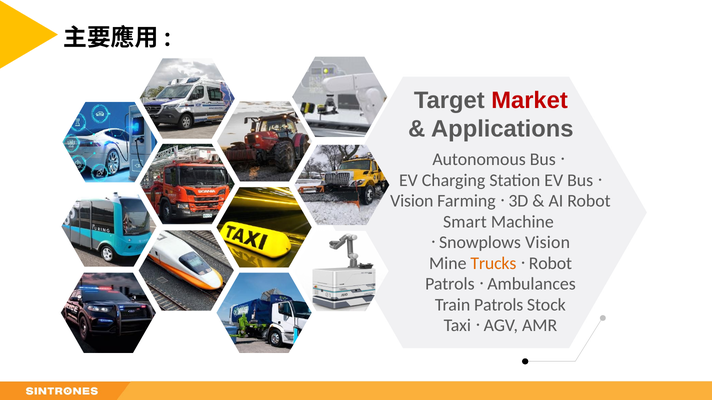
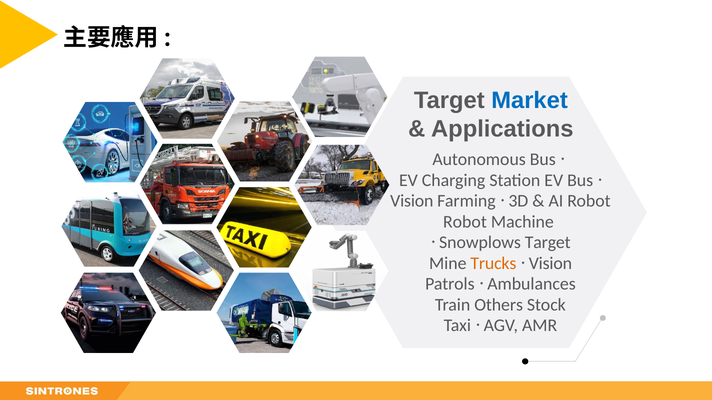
Market colour: red -> blue
Smart at (465, 222): Smart -> Robot
Snowplows Vision: Vision -> Target
Robot at (550, 264): Robot -> Vision
Train Patrols: Patrols -> Others
